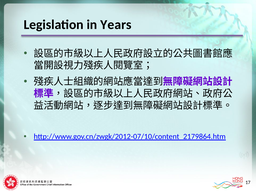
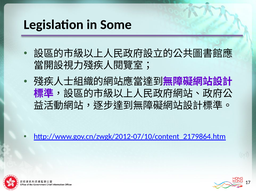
Years: Years -> Some
